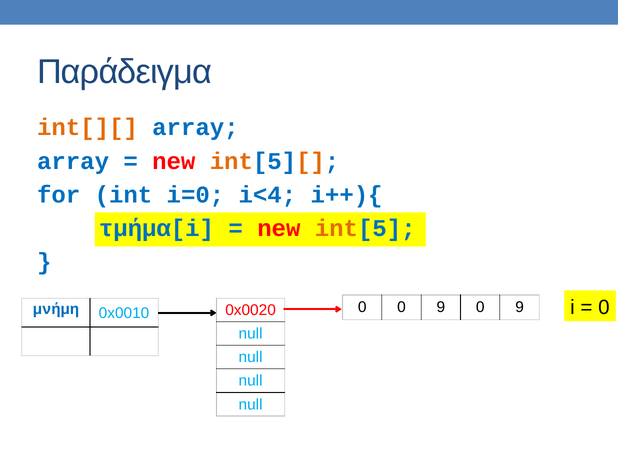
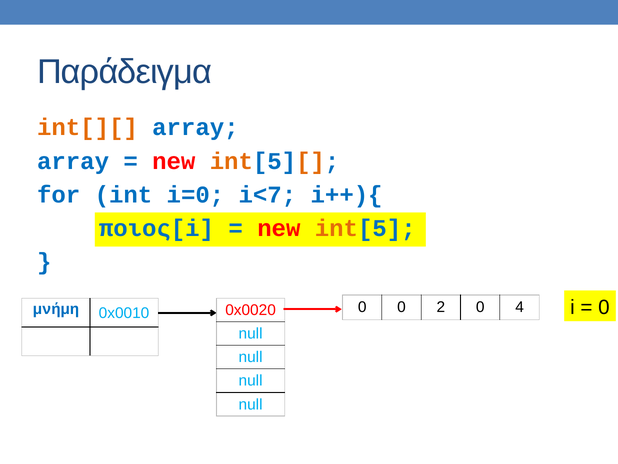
i<4: i<4 -> i<7
τμήμα[i: τμήμα[i -> ποιος[i
0 0 9: 9 -> 2
9 at (520, 307): 9 -> 4
